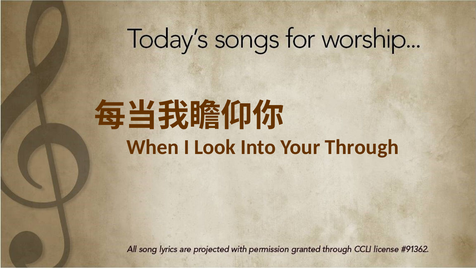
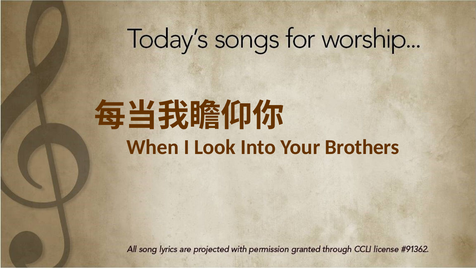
Through: Through -> Brothers
